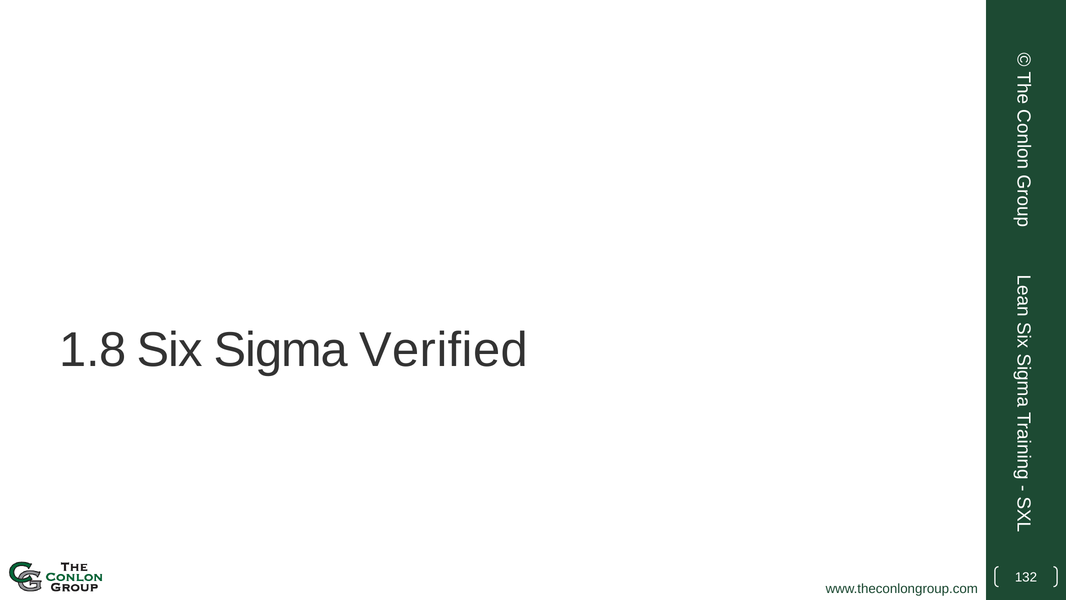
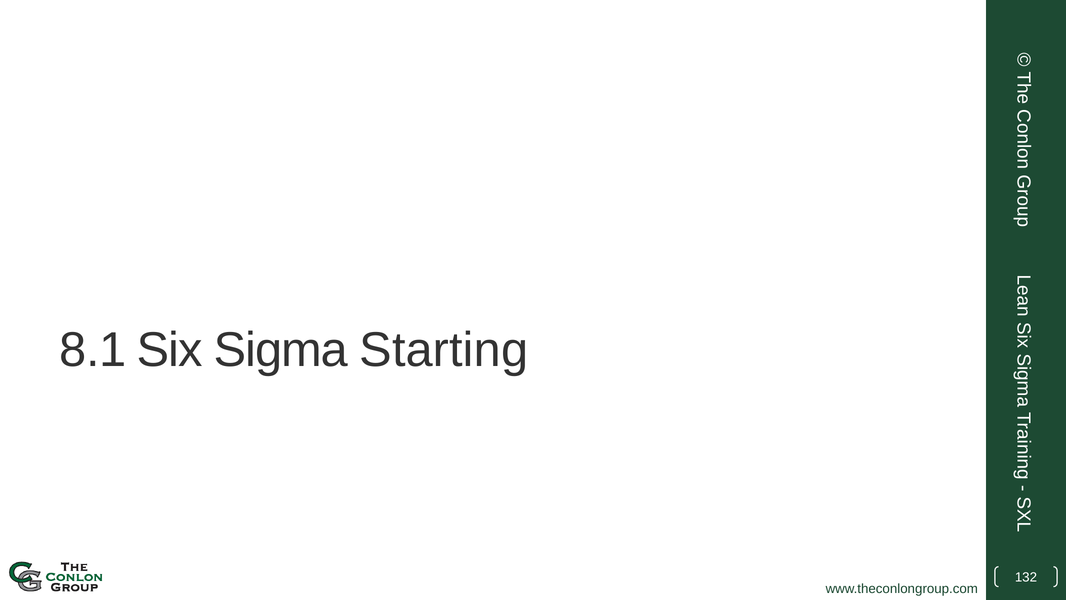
1.8: 1.8 -> 8.1
Verified: Verified -> Starting
